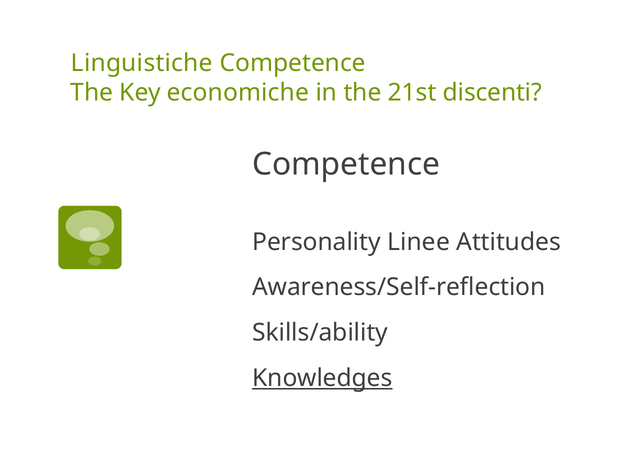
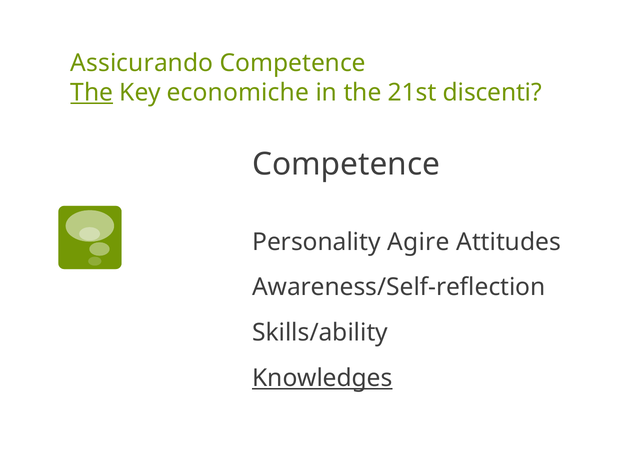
Linguistiche: Linguistiche -> Assicurando
The at (92, 93) underline: none -> present
Linee: Linee -> Agire
